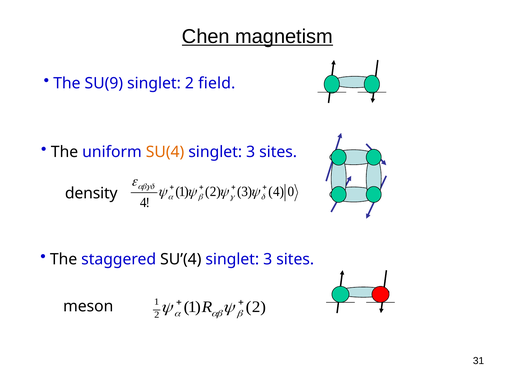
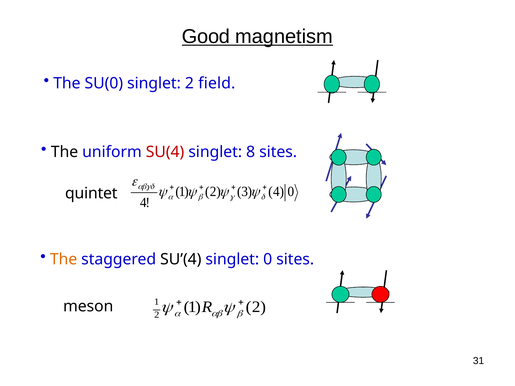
Chen: Chen -> Good
SU(9: SU(9 -> SU(0
SU(4 colour: orange -> red
3 at (251, 152): 3 -> 8
density: density -> quintet
The at (64, 259) colour: black -> orange
3 at (268, 259): 3 -> 0
